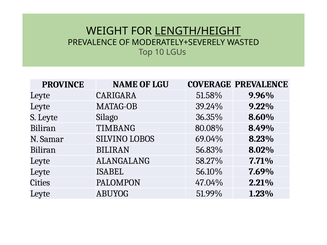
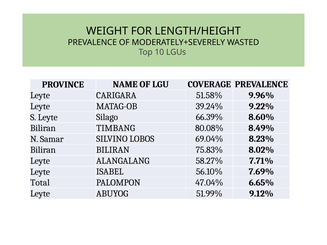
LENGTH/HEIGHT underline: present -> none
36.35%: 36.35% -> 66.39%
56.83%: 56.83% -> 75.83%
Cities: Cities -> Total
2.21%: 2.21% -> 6.65%
1.23%: 1.23% -> 9.12%
